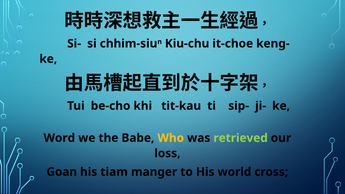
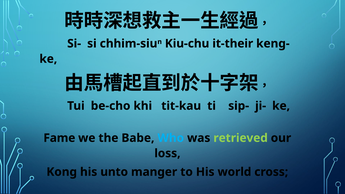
it-choe: it-choe -> it-their
Word: Word -> Fame
Who colour: yellow -> light blue
Goan: Goan -> Kong
tiam: tiam -> unto
